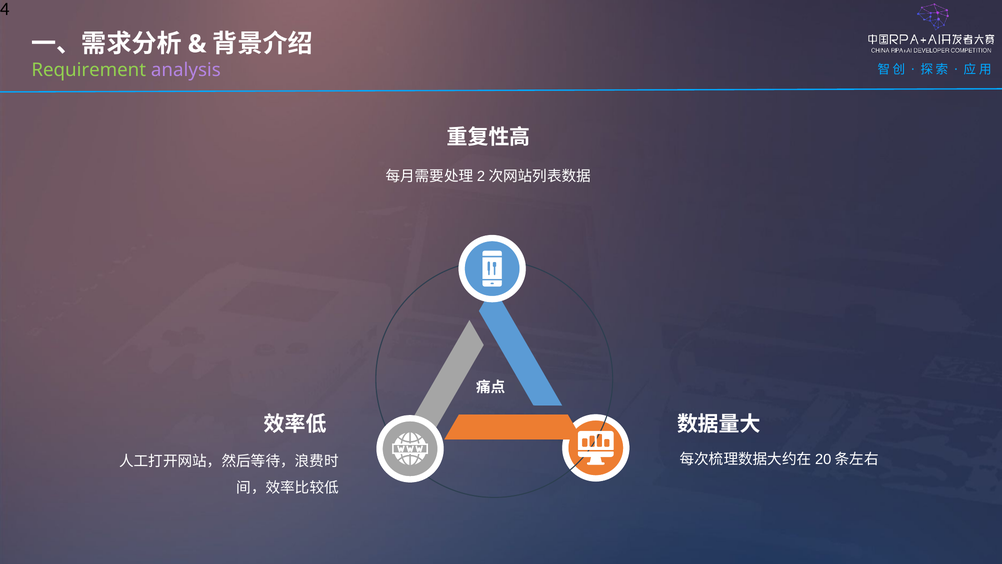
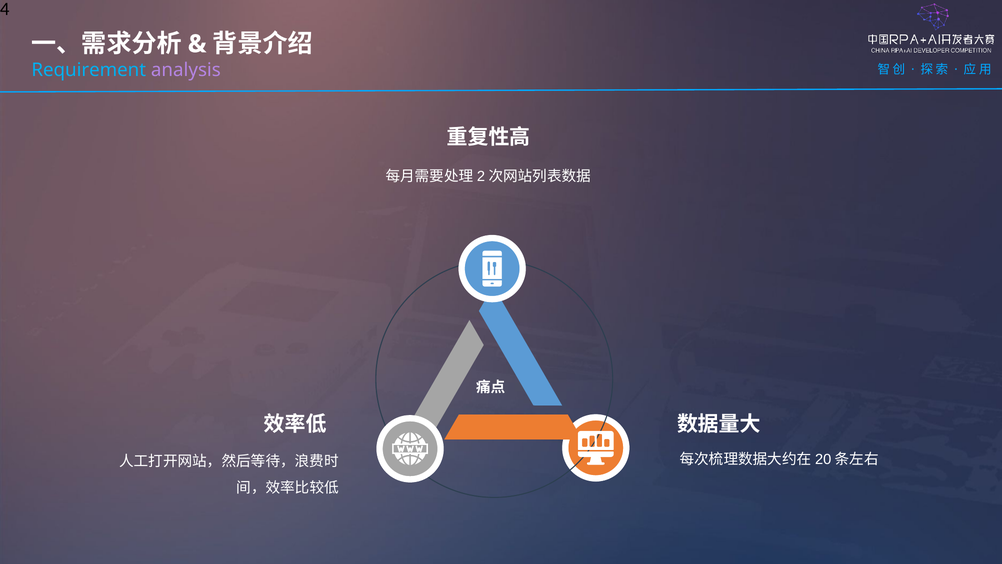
Requirement colour: light green -> light blue
